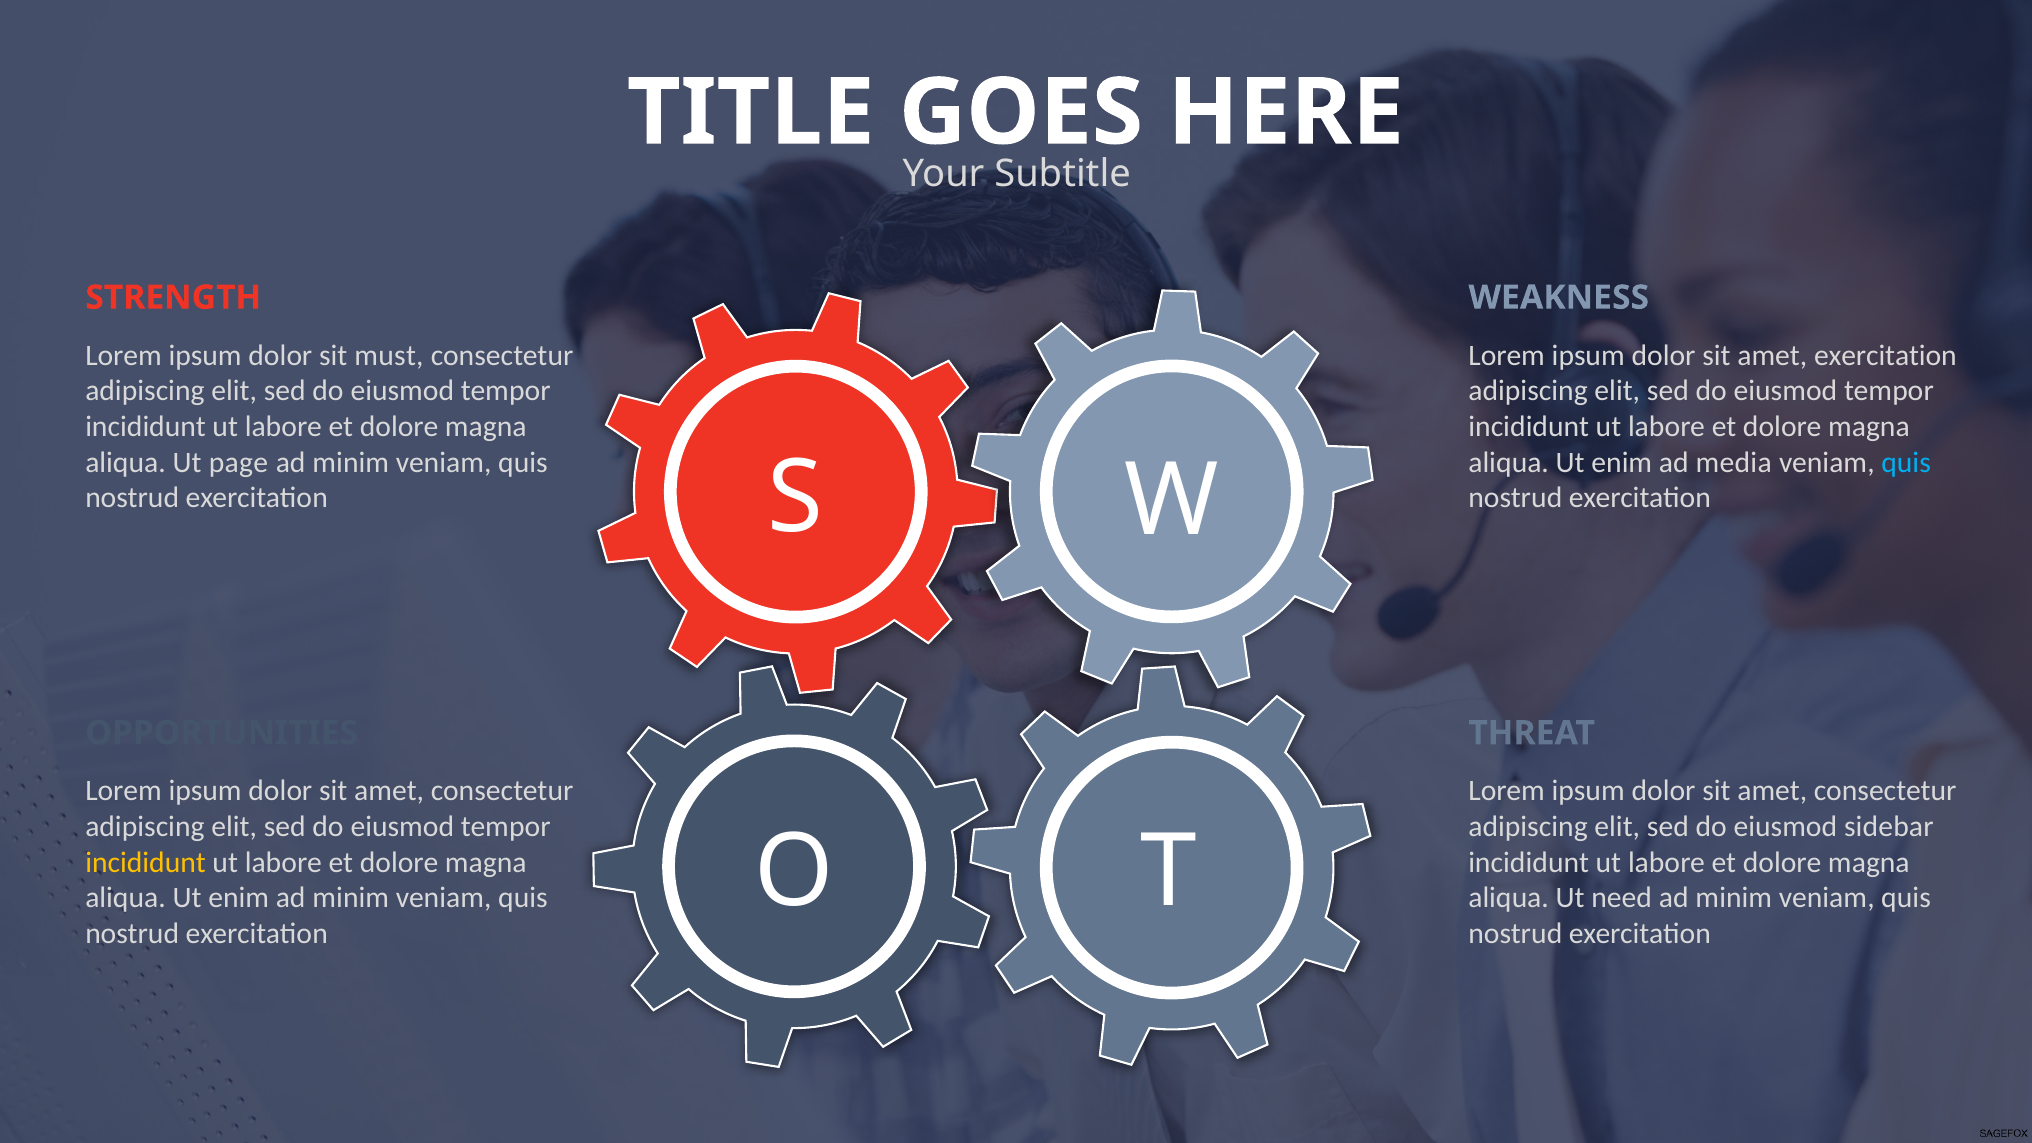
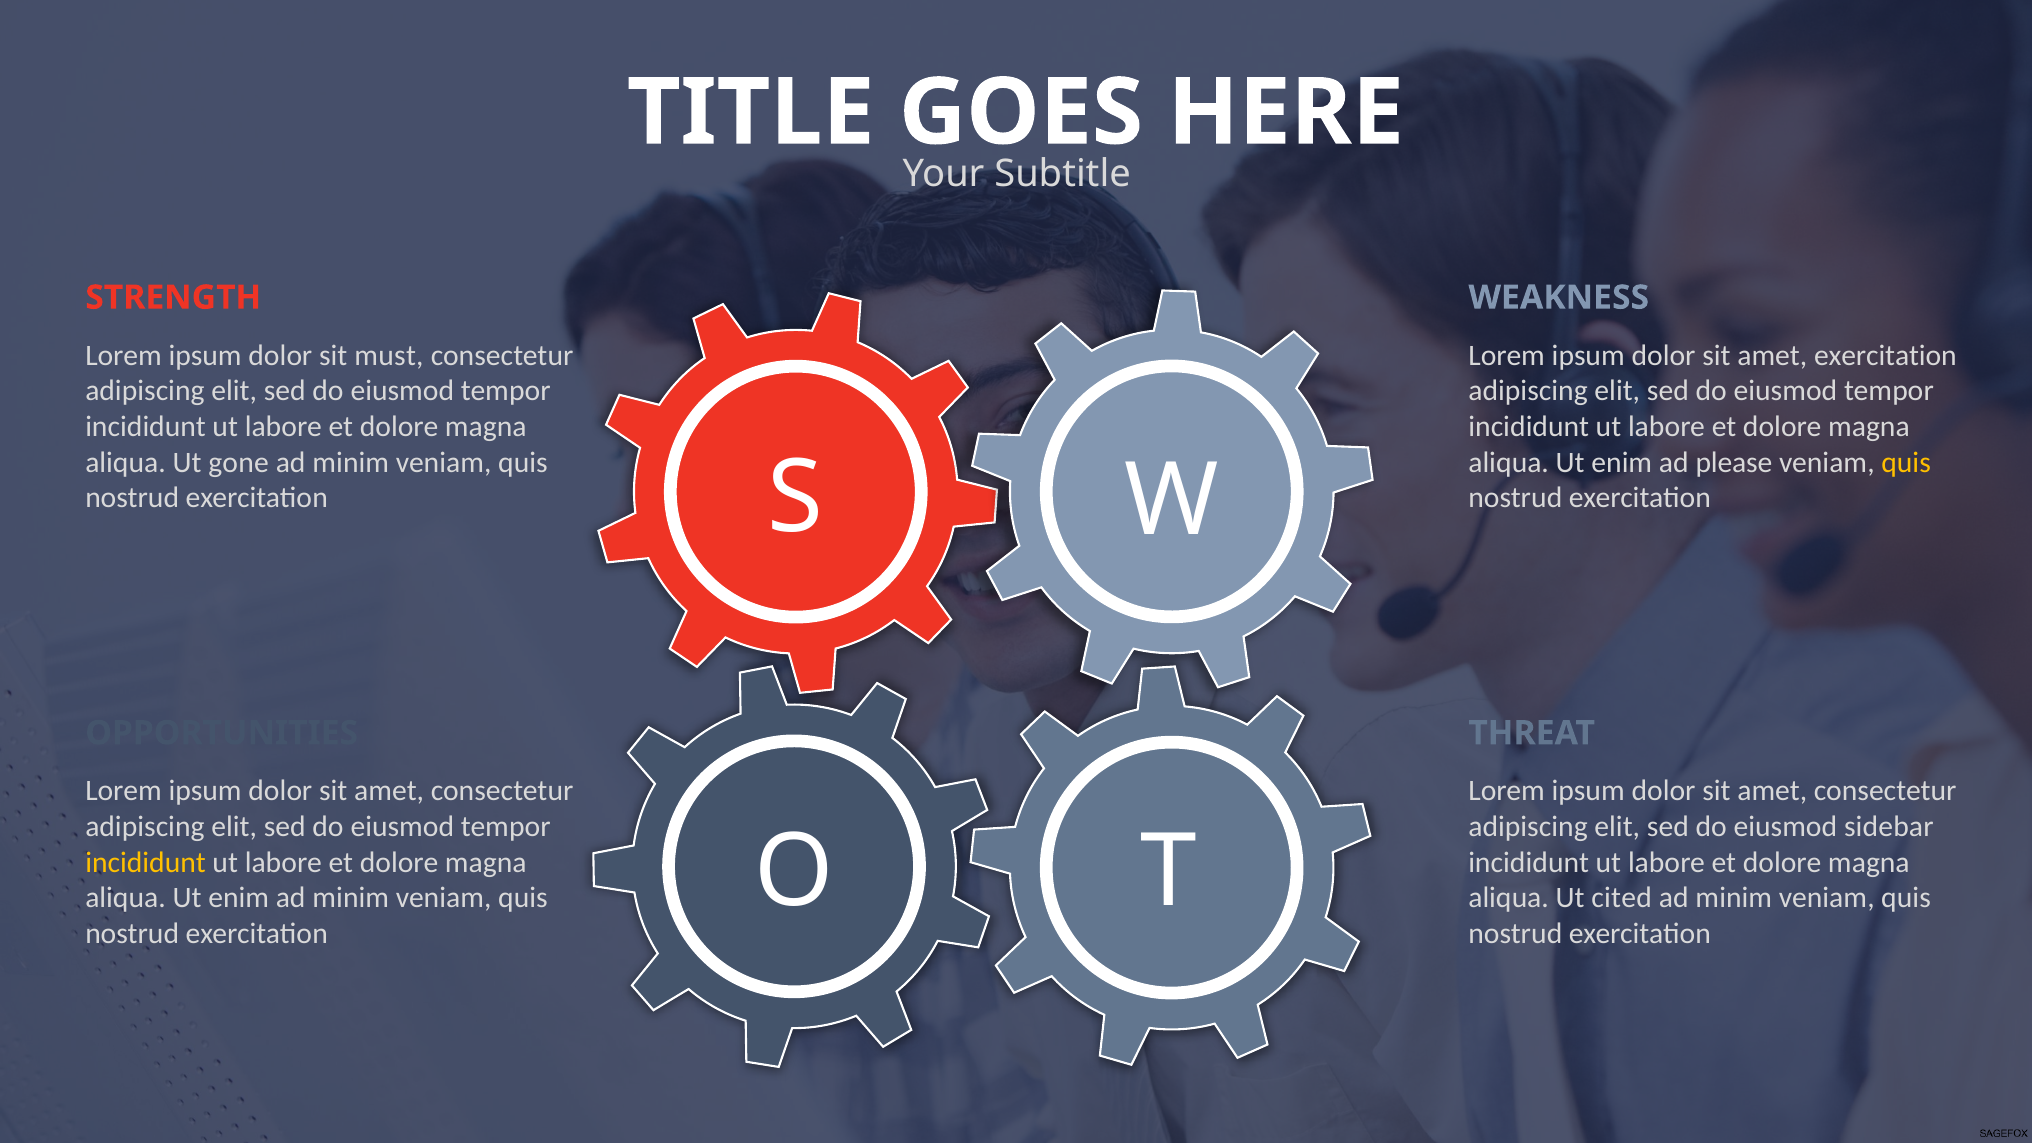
page: page -> gone
media: media -> please
quis at (1906, 462) colour: light blue -> yellow
need: need -> cited
